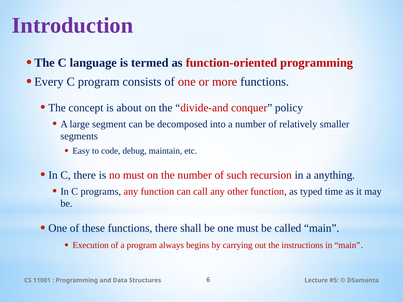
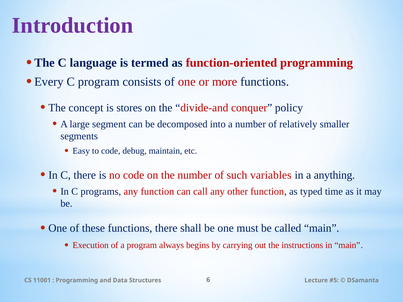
about: about -> stores
no must: must -> code
recursion: recursion -> variables
